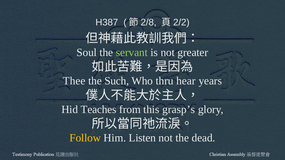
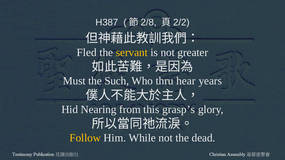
Soul: Soul -> Fled
servant colour: light green -> yellow
Thee: Thee -> Must
Teaches: Teaches -> Nearing
Listen: Listen -> While
